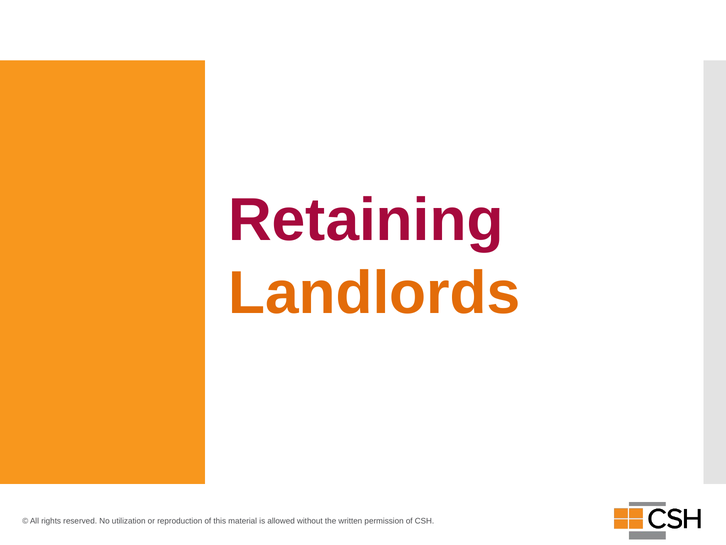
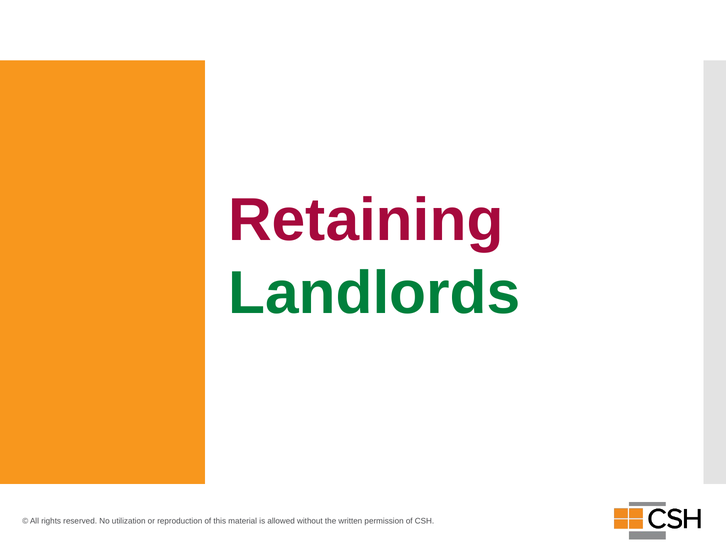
Landlords colour: orange -> green
